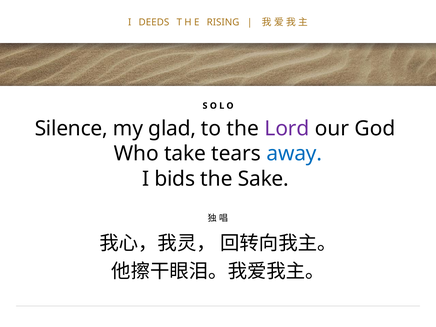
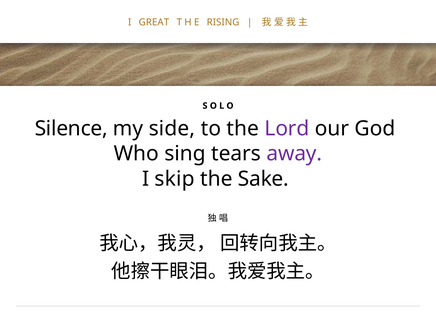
DEEDS: DEEDS -> GREAT
glad: glad -> side
take: take -> sing
away colour: blue -> purple
bids: bids -> skip
